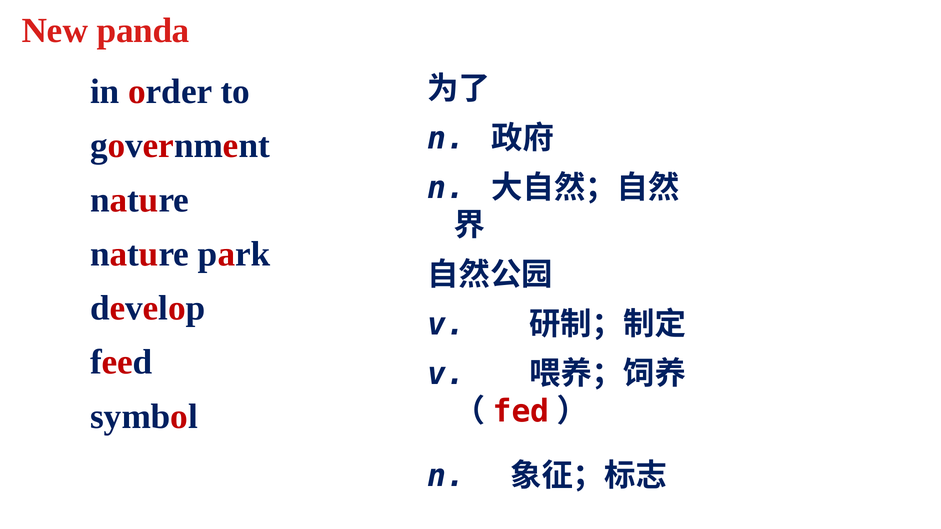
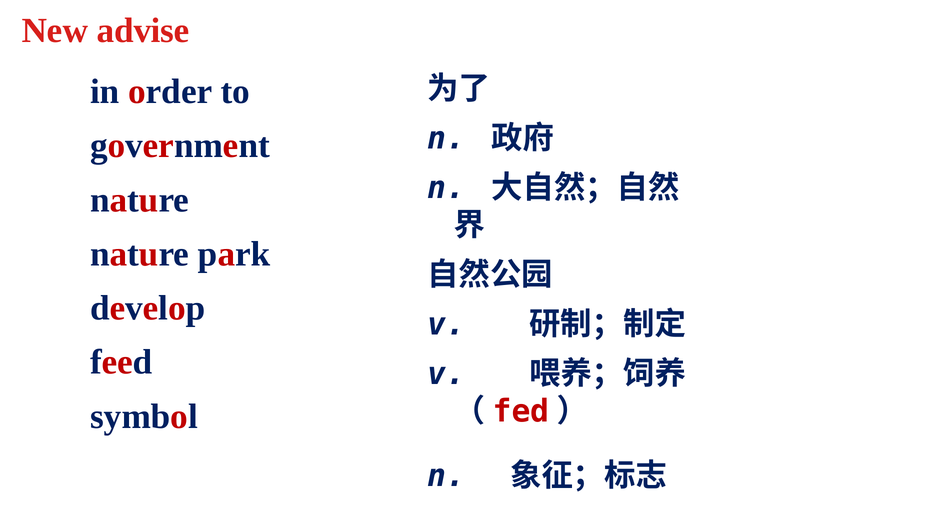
panda: panda -> advise
